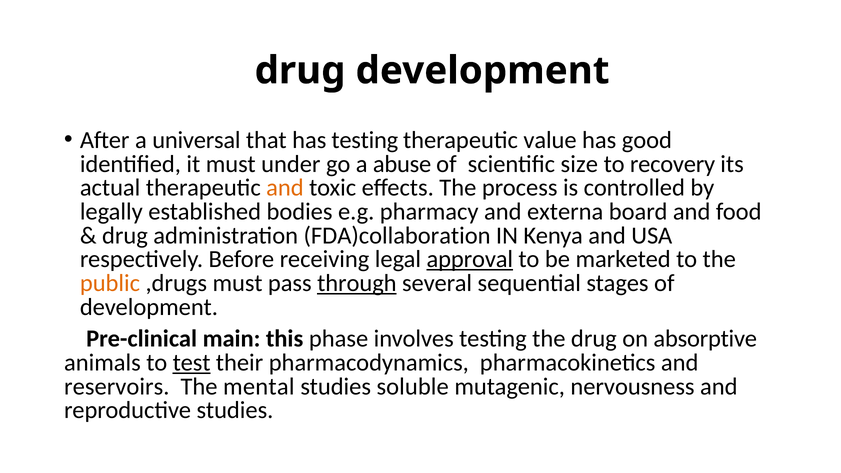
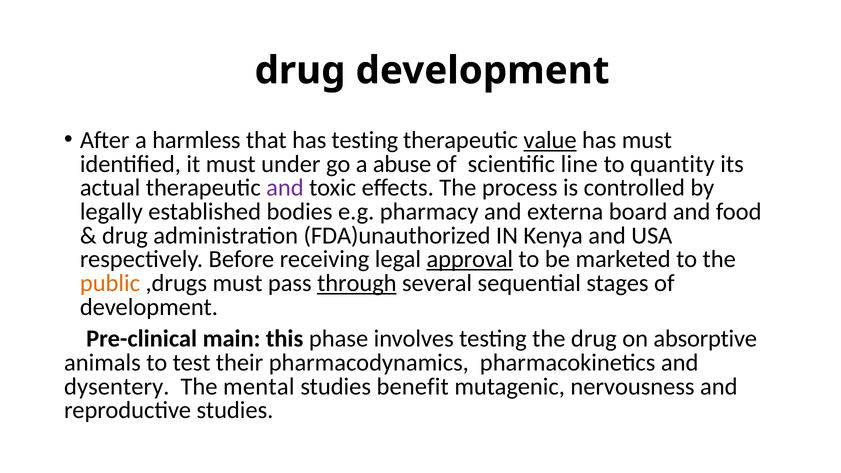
universal: universal -> harmless
value underline: none -> present
has good: good -> must
size: size -> line
recovery: recovery -> quantity
and at (285, 188) colour: orange -> purple
FDA)collaboration: FDA)collaboration -> FDA)unauthorized
test underline: present -> none
reservoirs: reservoirs -> dysentery
soluble: soluble -> benefit
